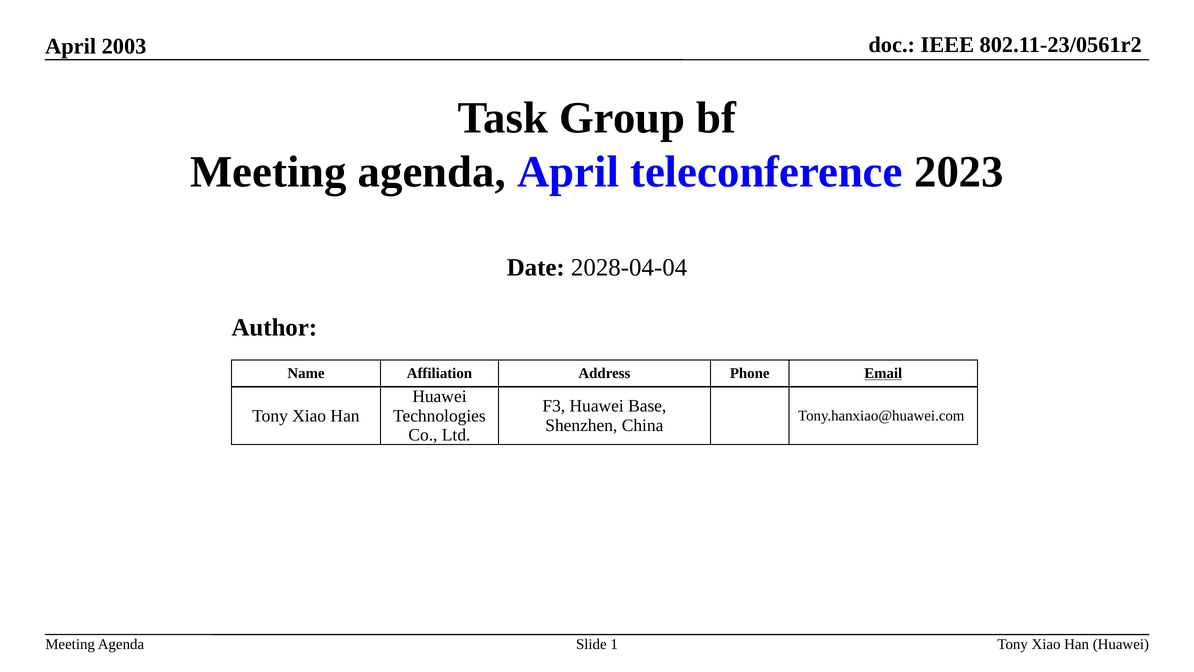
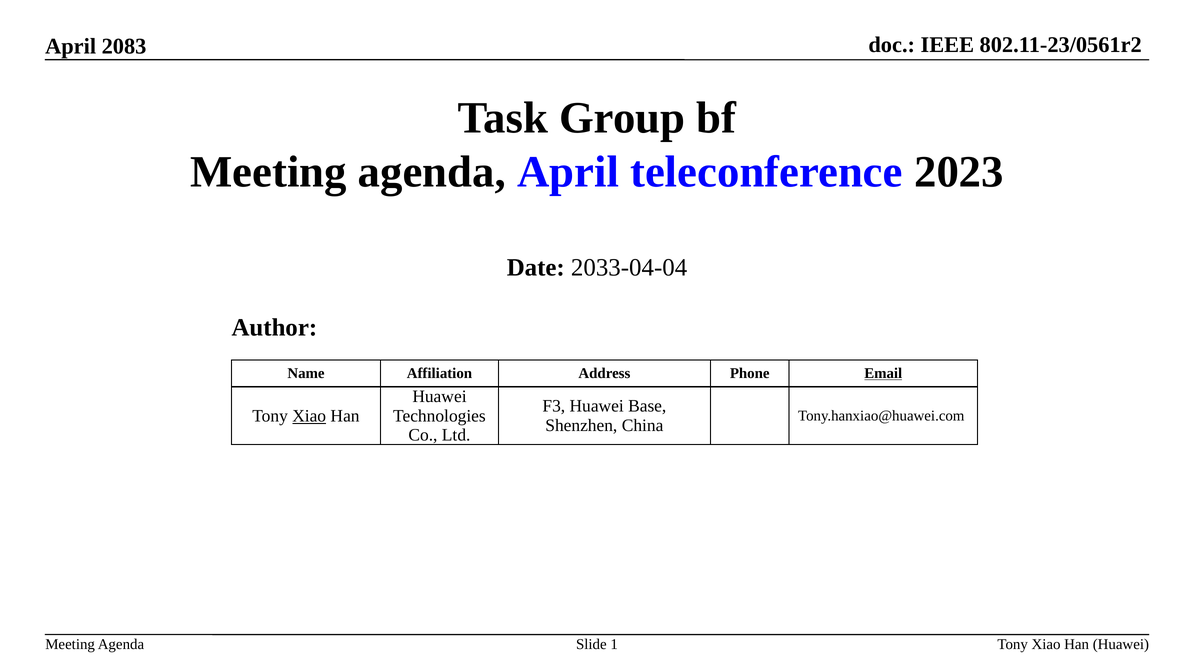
2003: 2003 -> 2083
2028-04-04: 2028-04-04 -> 2033-04-04
Xiao at (309, 416) underline: none -> present
